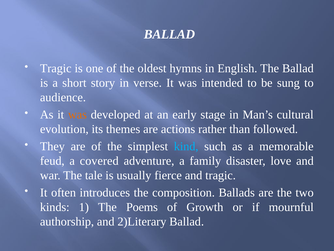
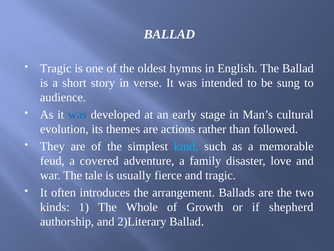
was at (77, 114) colour: orange -> blue
composition: composition -> arrangement
Poems: Poems -> Whole
mournful: mournful -> shepherd
